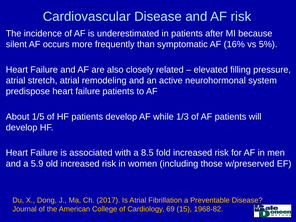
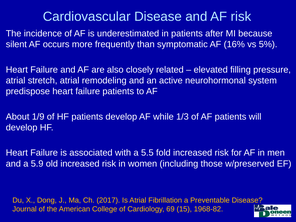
1/5: 1/5 -> 1/9
8.5: 8.5 -> 5.5
